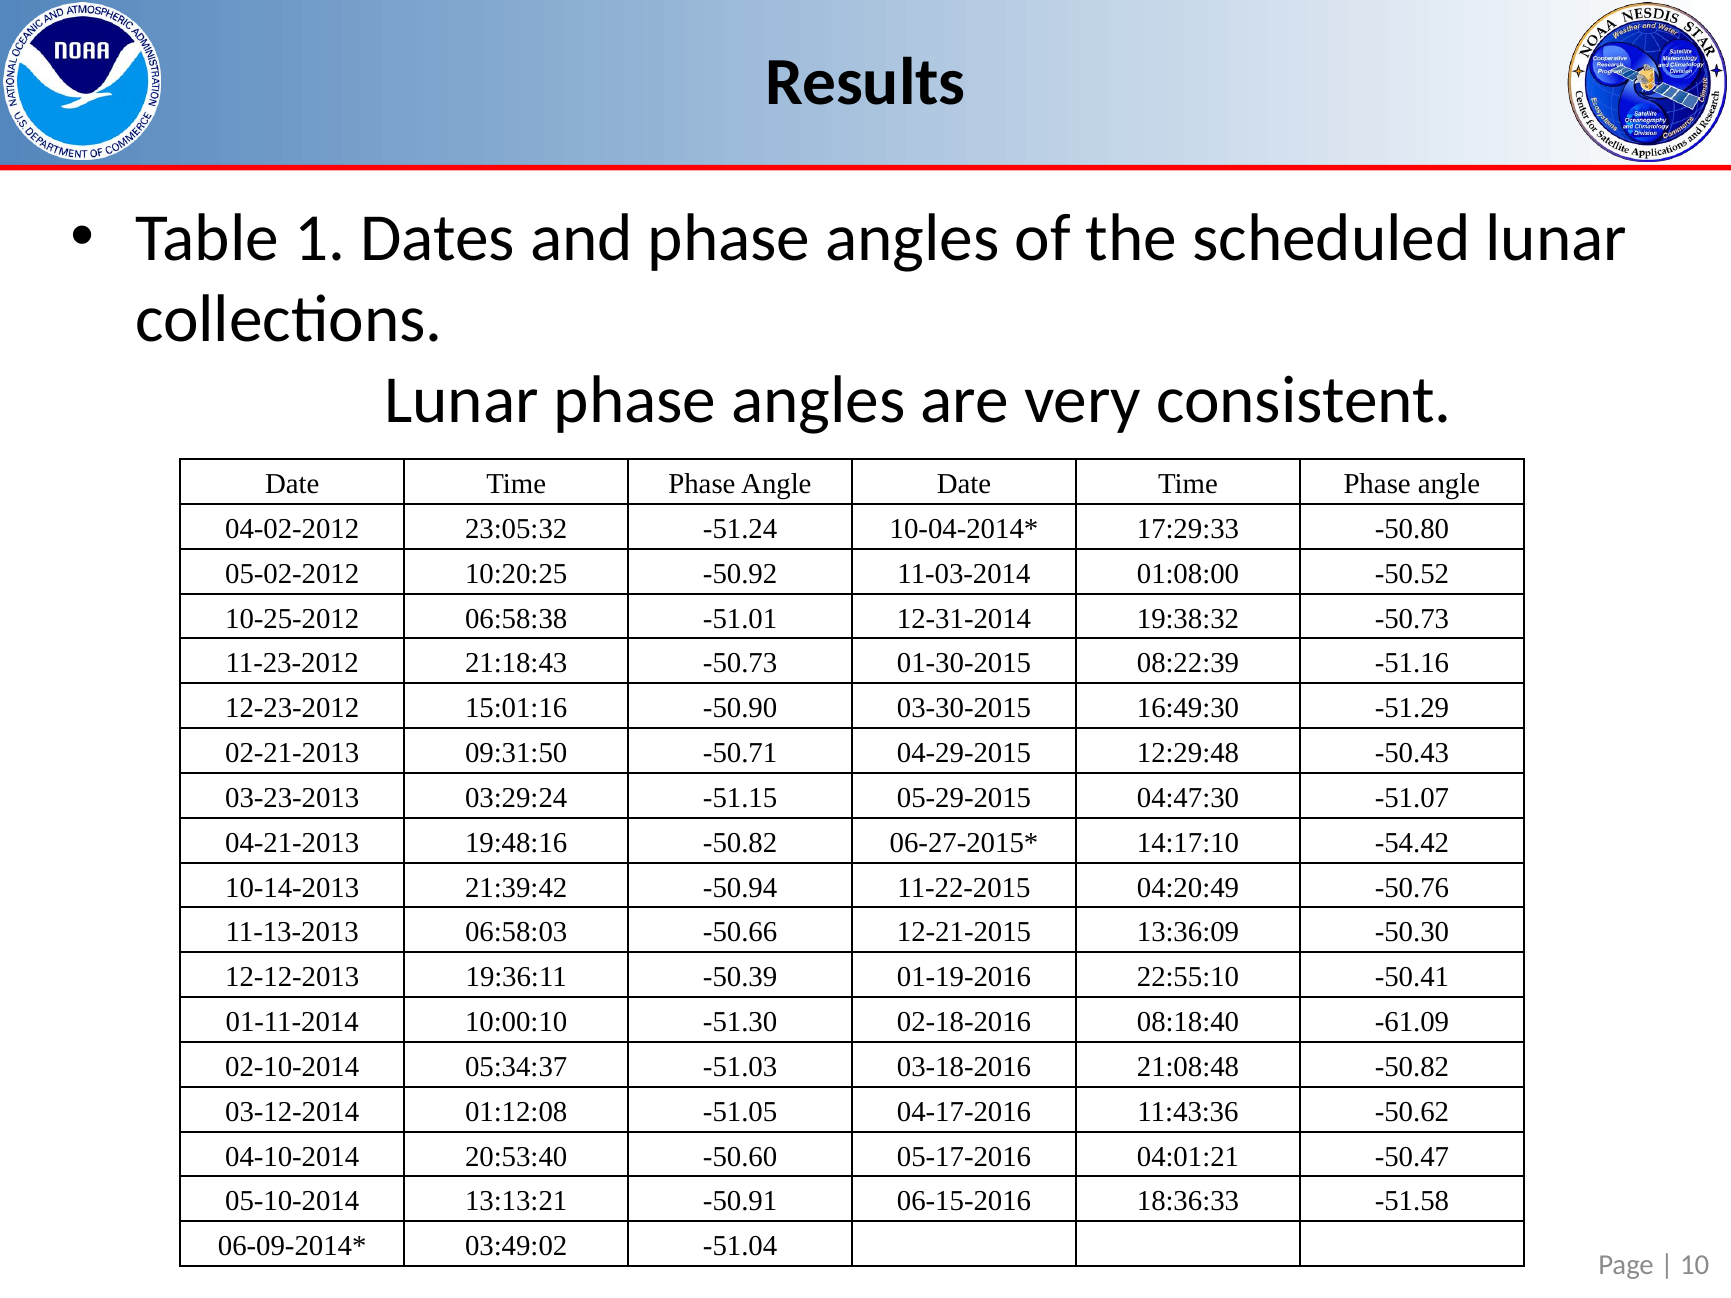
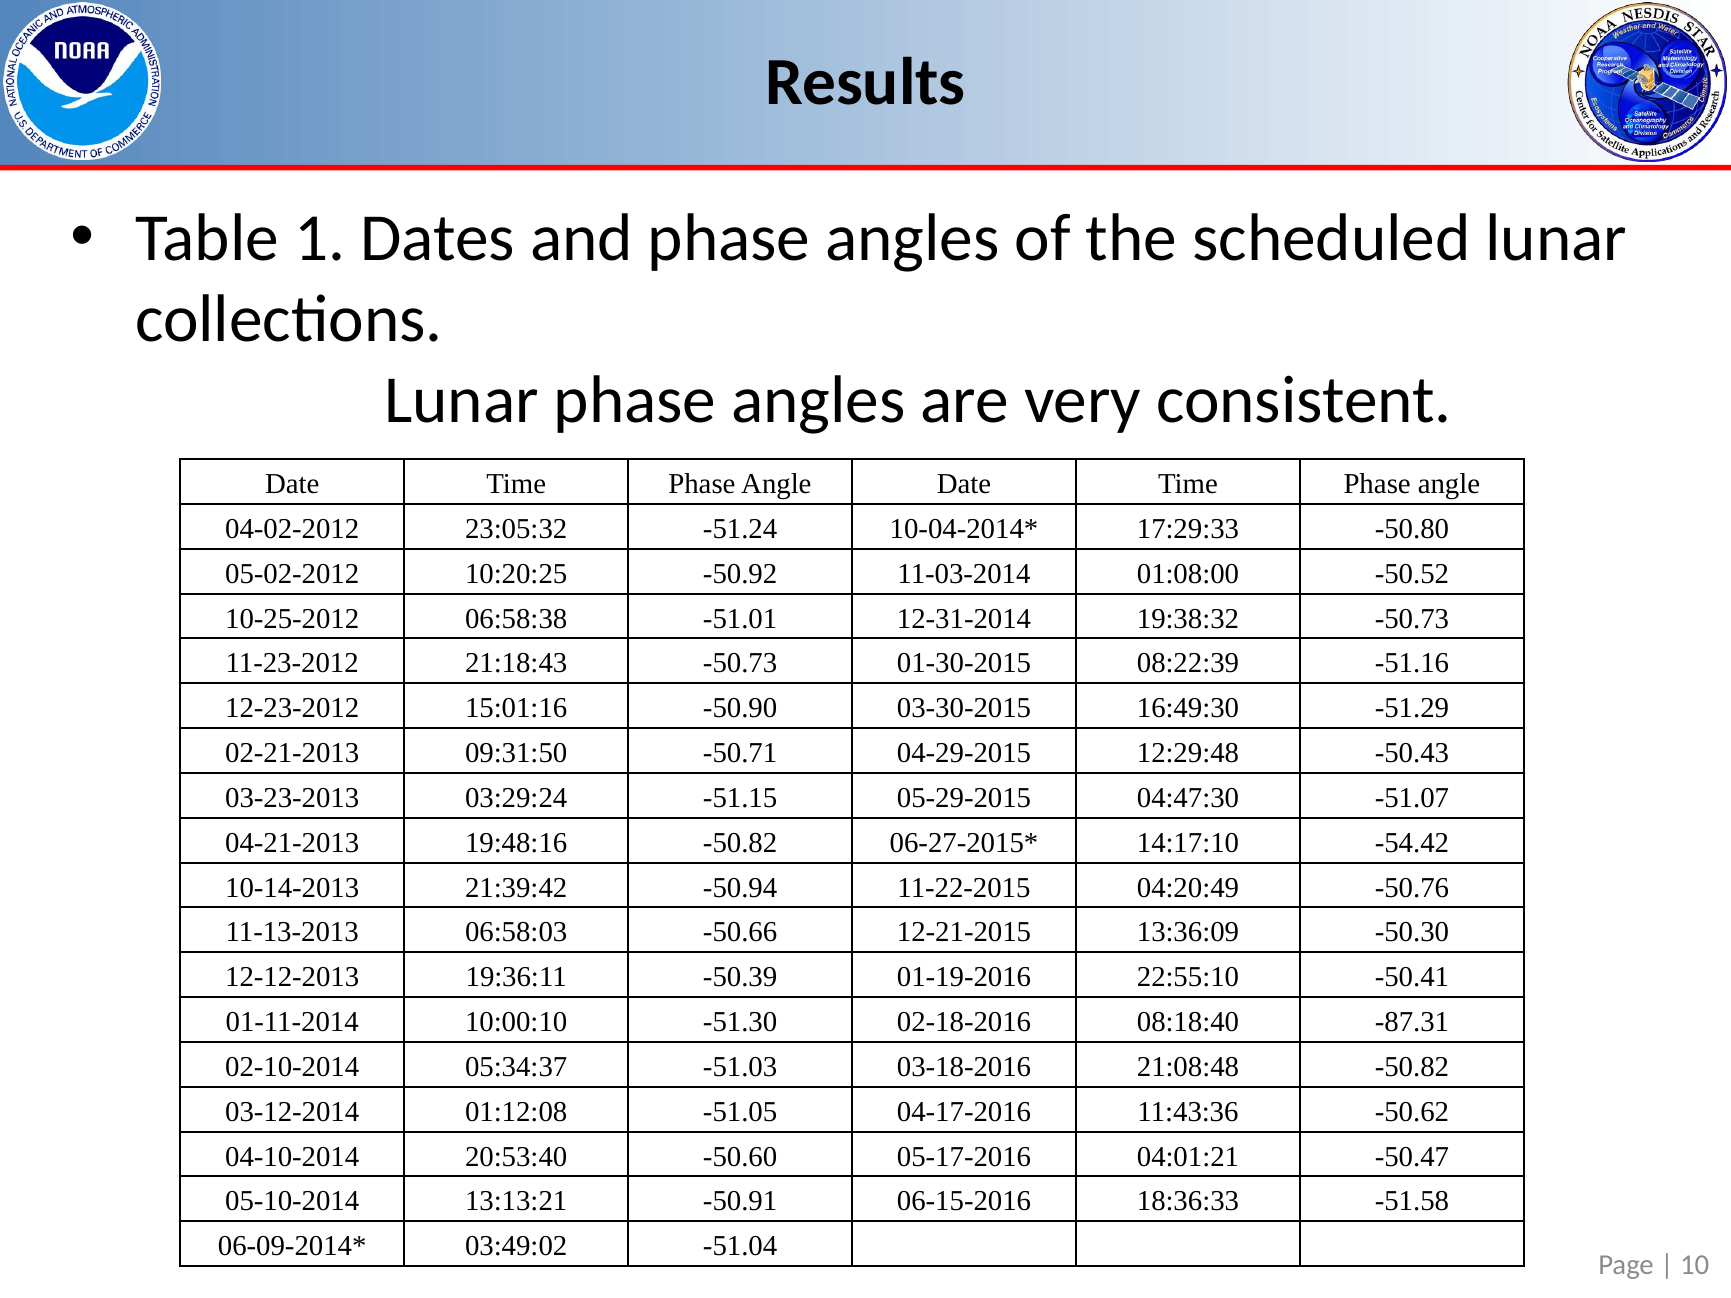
-61.09: -61.09 -> -87.31
